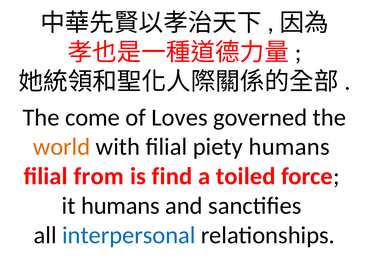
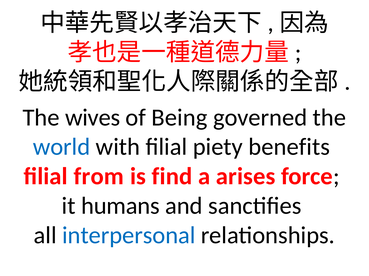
come: come -> wives
Loves: Loves -> Being
world colour: orange -> blue
piety humans: humans -> benefits
toiled: toiled -> arises
